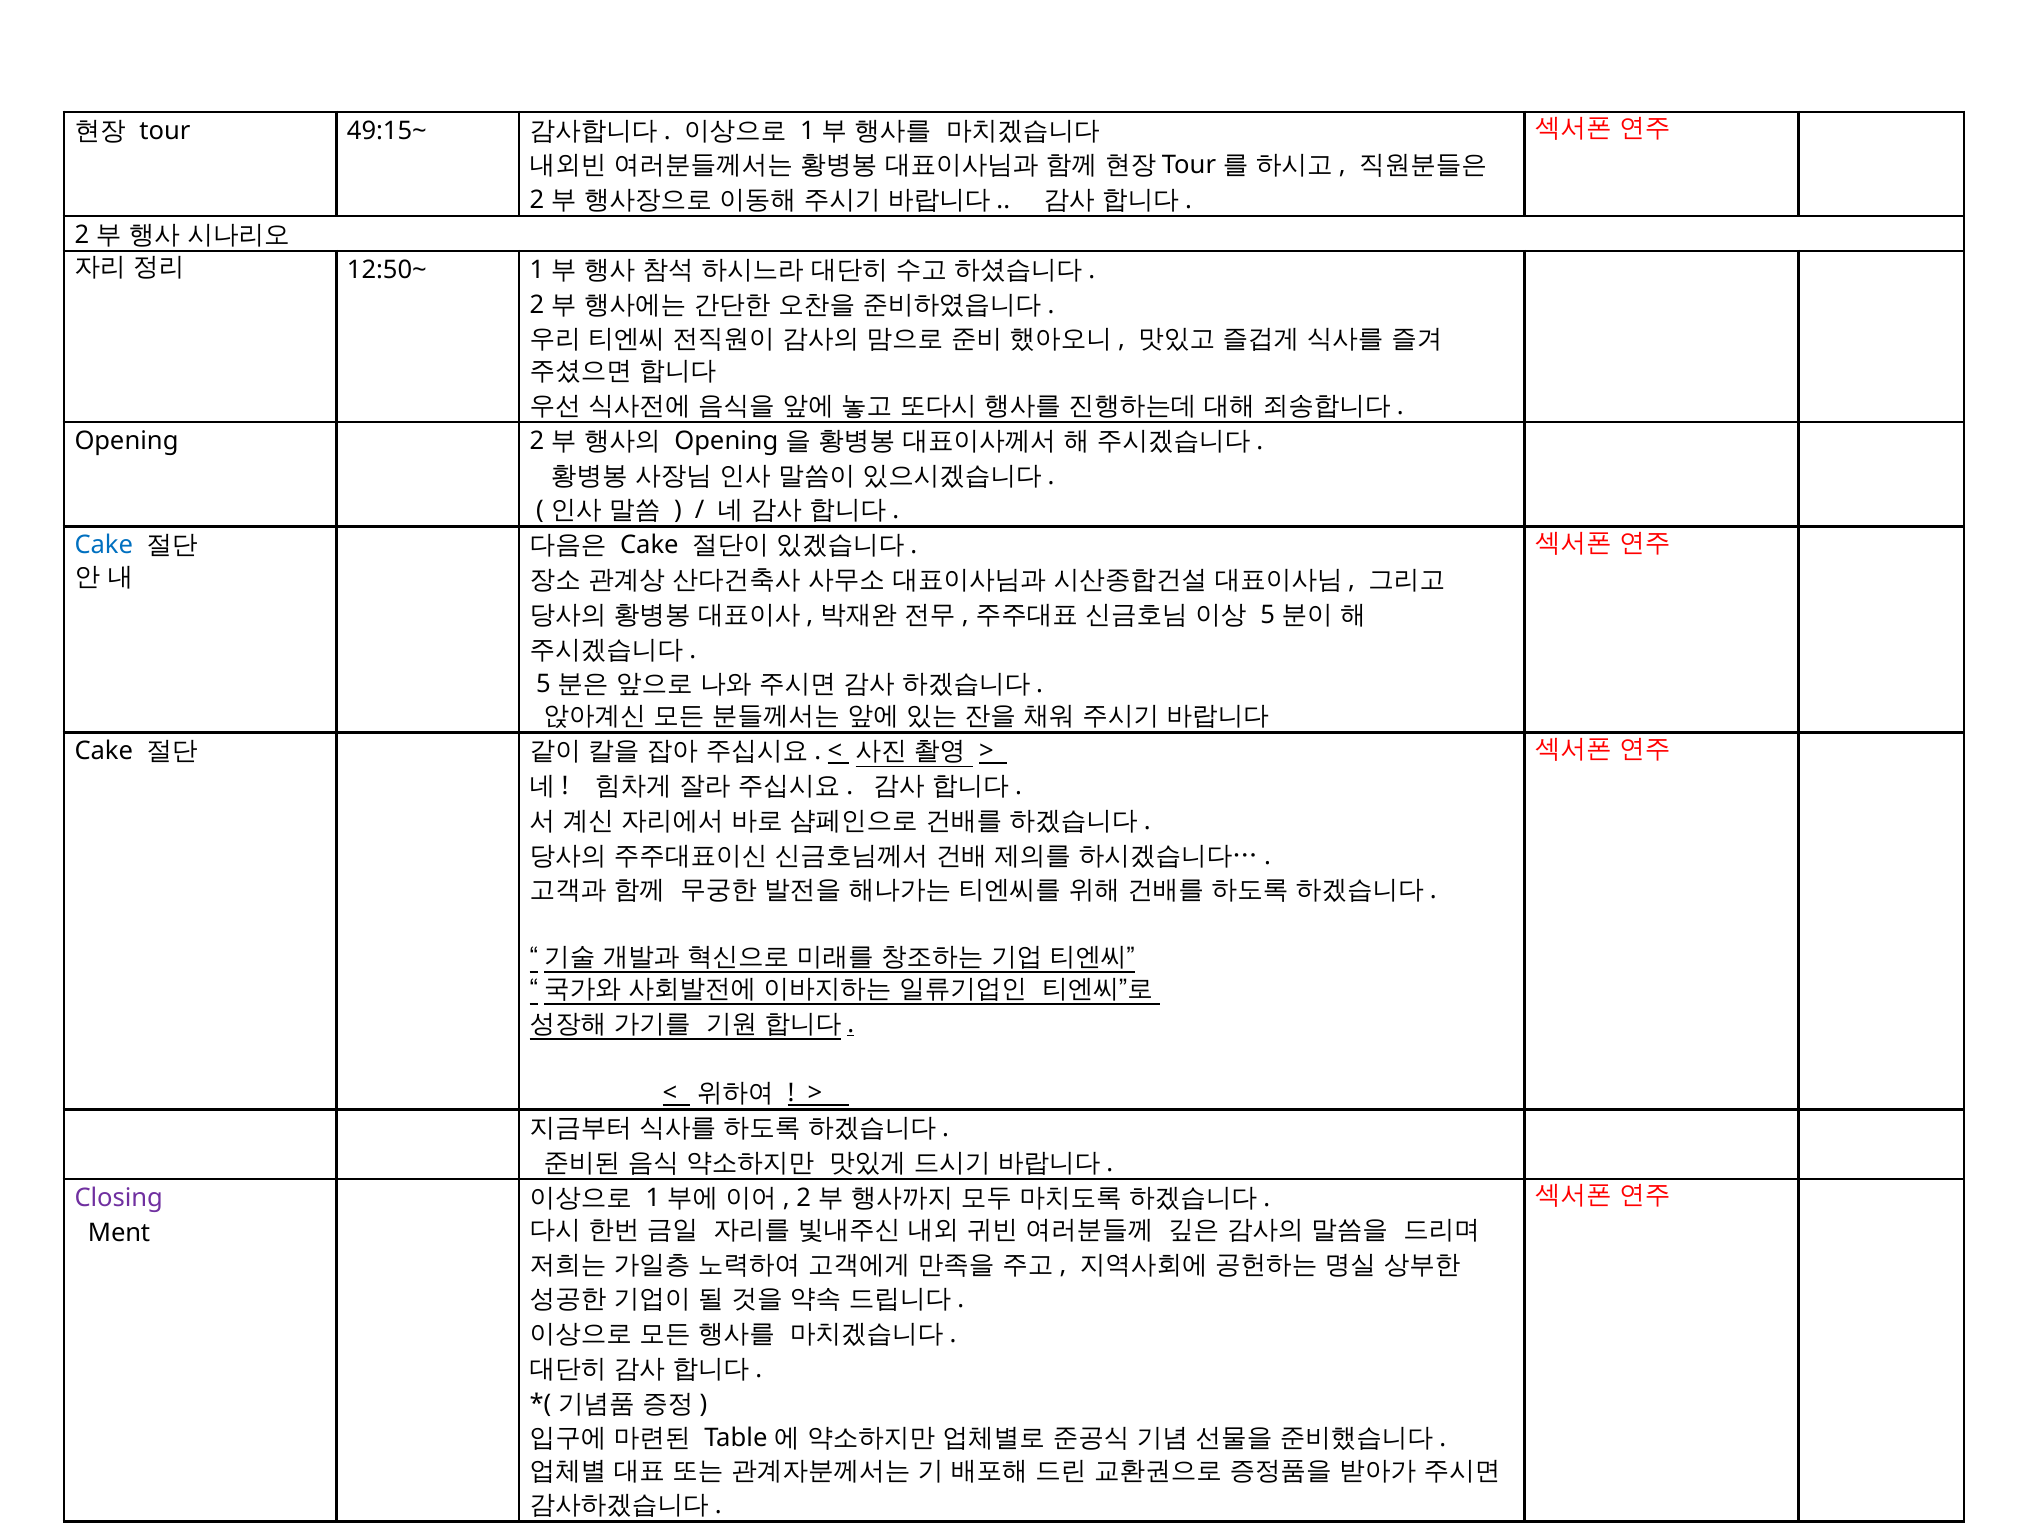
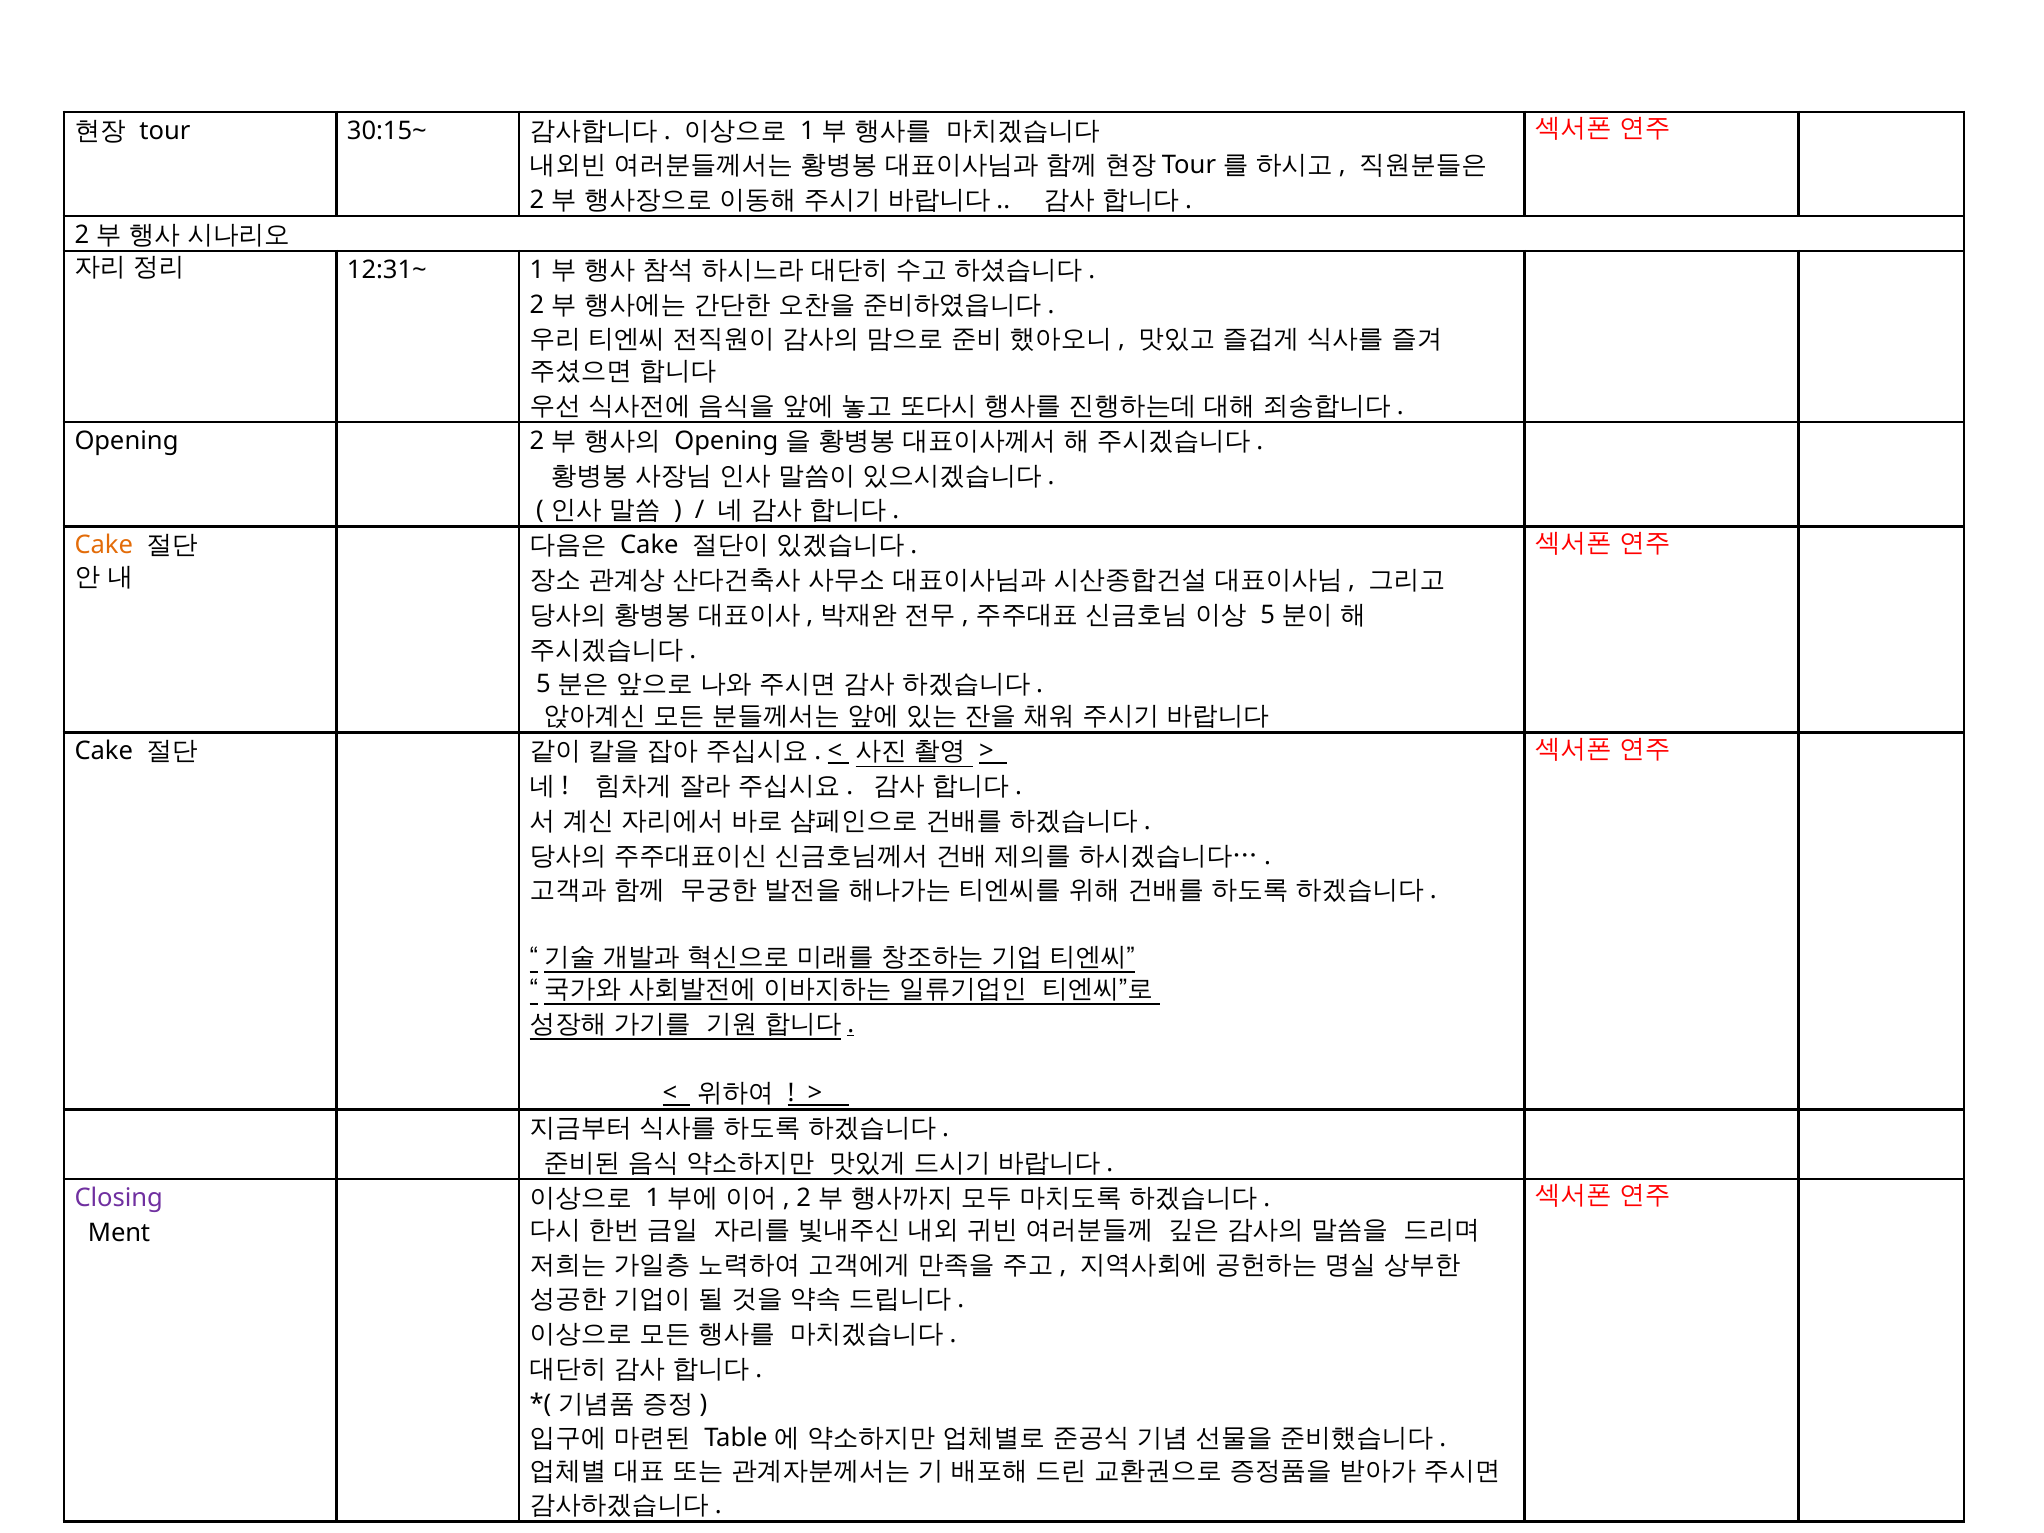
49:15~: 49:15~ -> 30:15~
12:50~: 12:50~ -> 12:31~
Cake at (104, 545) colour: blue -> orange
